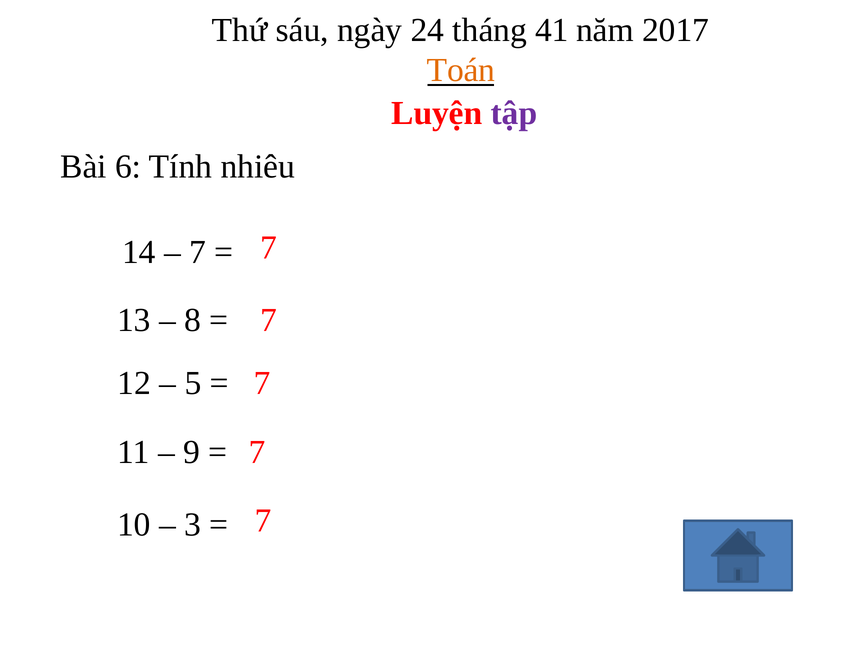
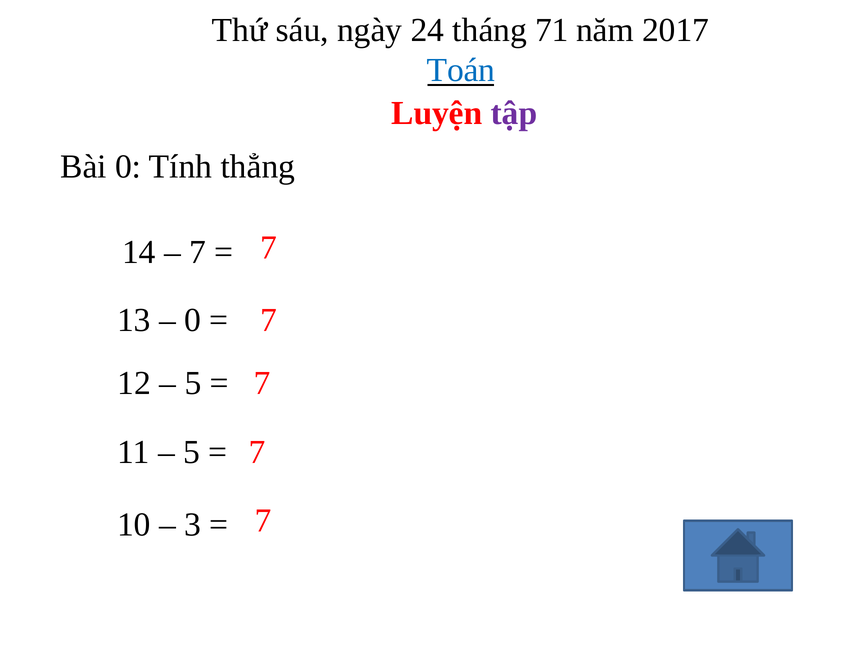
41: 41 -> 71
Toán colour: orange -> blue
Bài 6: 6 -> 0
nhiêu: nhiêu -> thẳng
8 at (193, 320): 8 -> 0
9 at (192, 452): 9 -> 5
